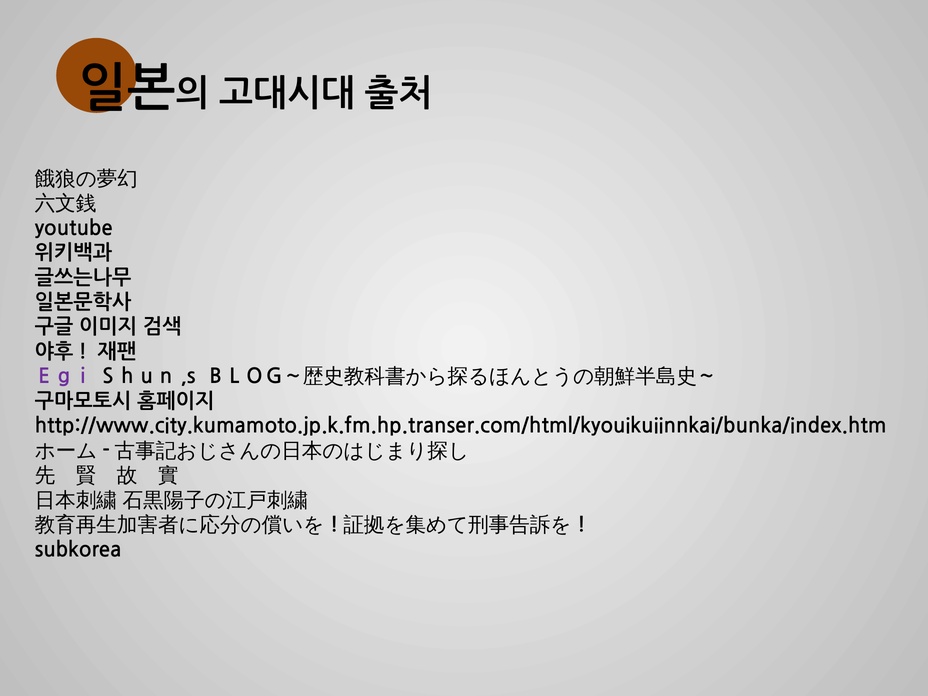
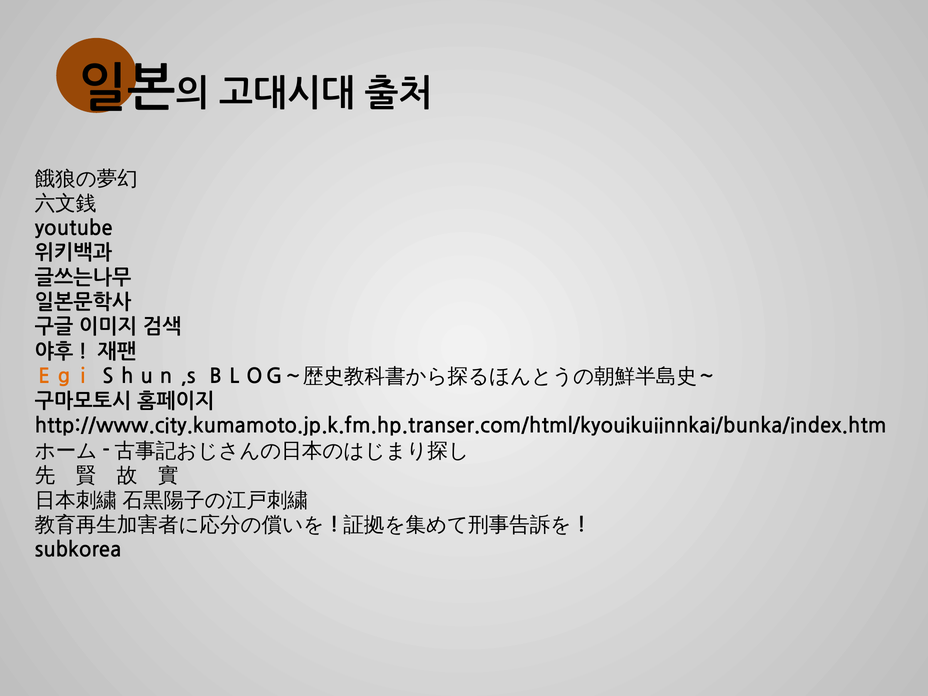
Ｅｇｉ colour: purple -> orange
